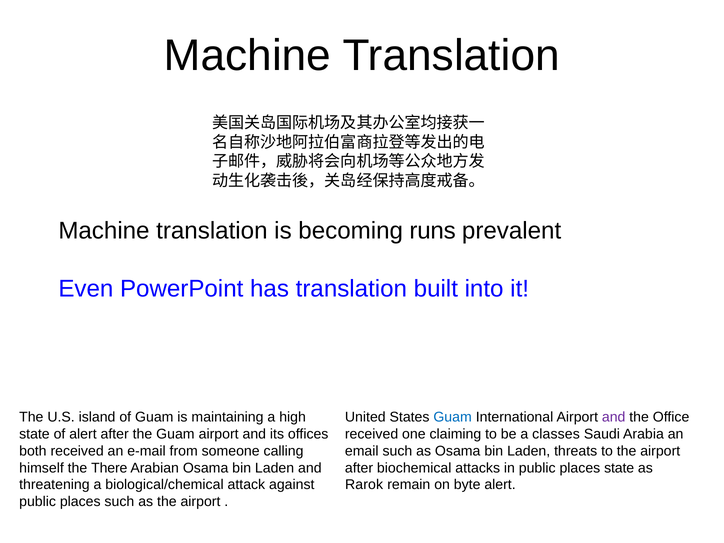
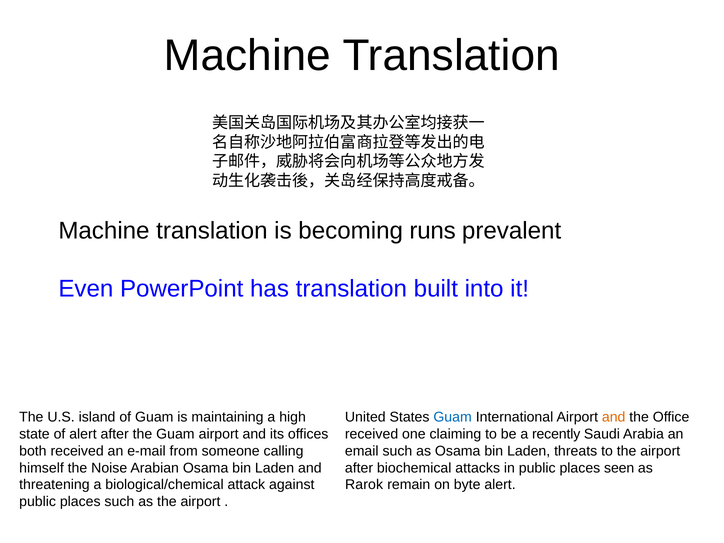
and at (614, 417) colour: purple -> orange
classes: classes -> recently
There: There -> Noise
places state: state -> seen
